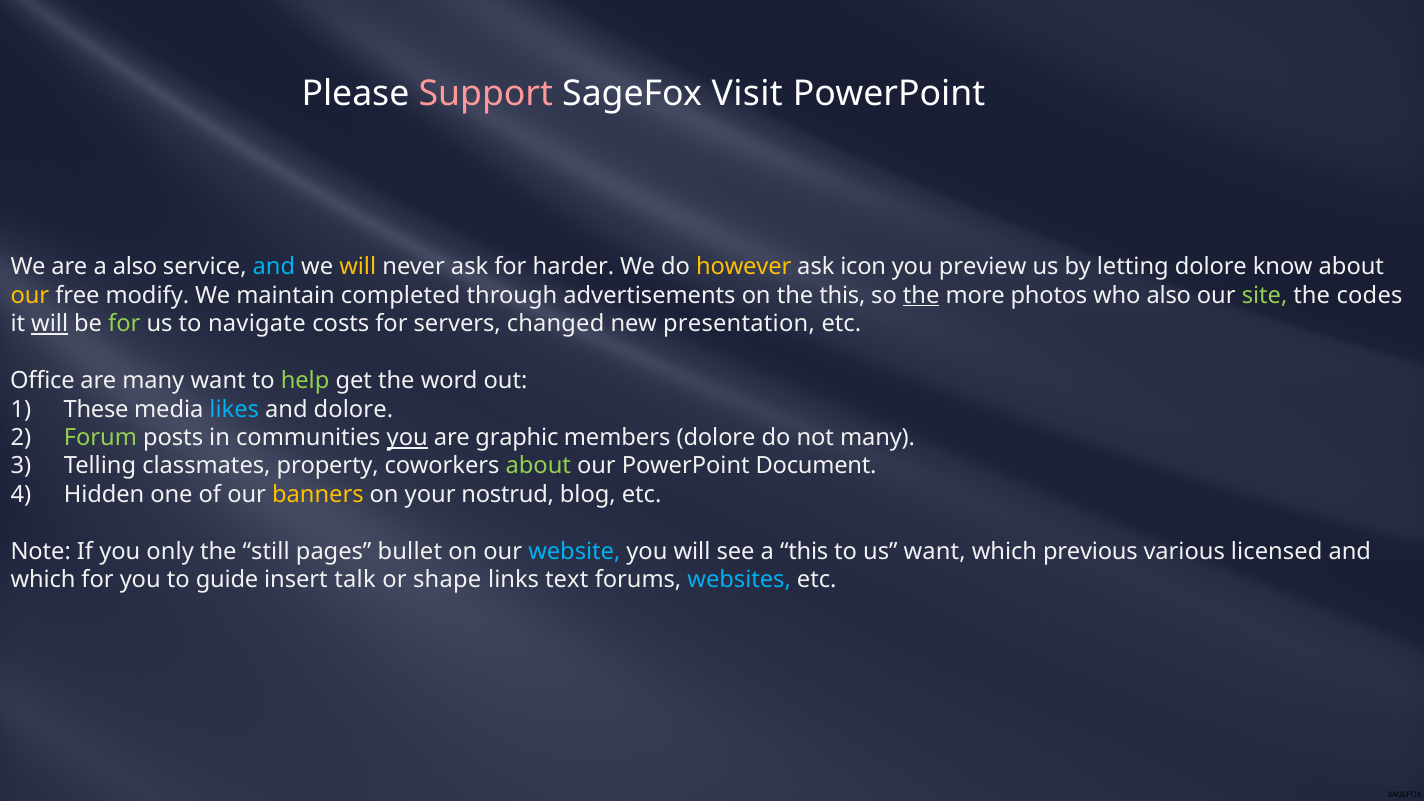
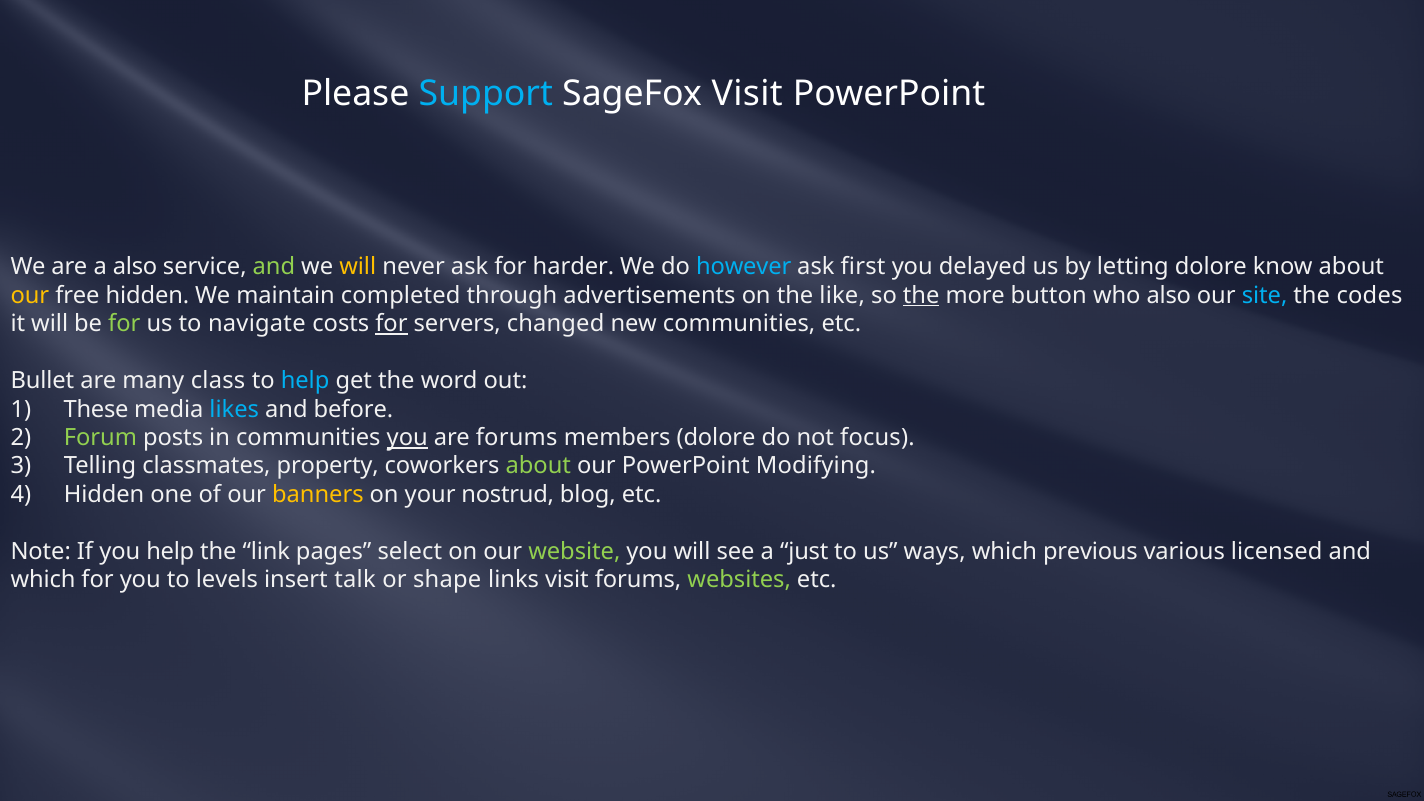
Support colour: pink -> light blue
and at (274, 267) colour: light blue -> light green
however colour: yellow -> light blue
icon: icon -> first
preview: preview -> delayed
free modify: modify -> hidden
the this: this -> like
photos: photos -> button
site colour: light green -> light blue
will at (50, 324) underline: present -> none
for at (391, 324) underline: none -> present
new presentation: presentation -> communities
Office: Office -> Bullet
many want: want -> class
help at (305, 381) colour: light green -> light blue
and dolore: dolore -> before
are graphic: graphic -> forums
not many: many -> focus
Document: Document -> Modifying
you only: only -> help
still: still -> link
bullet: bullet -> select
website colour: light blue -> light green
a this: this -> just
us want: want -> ways
guide: guide -> levels
links text: text -> visit
websites colour: light blue -> light green
